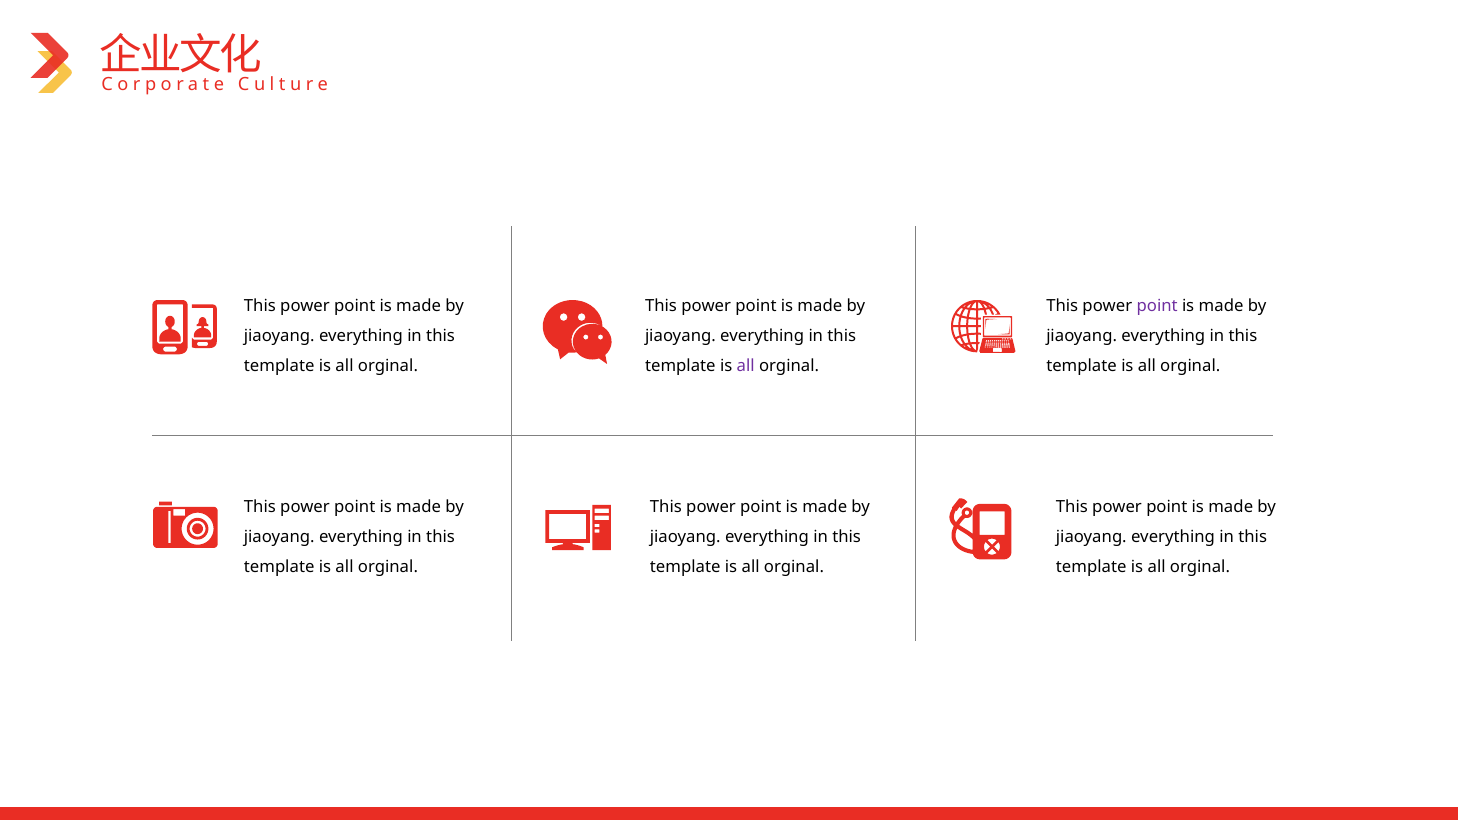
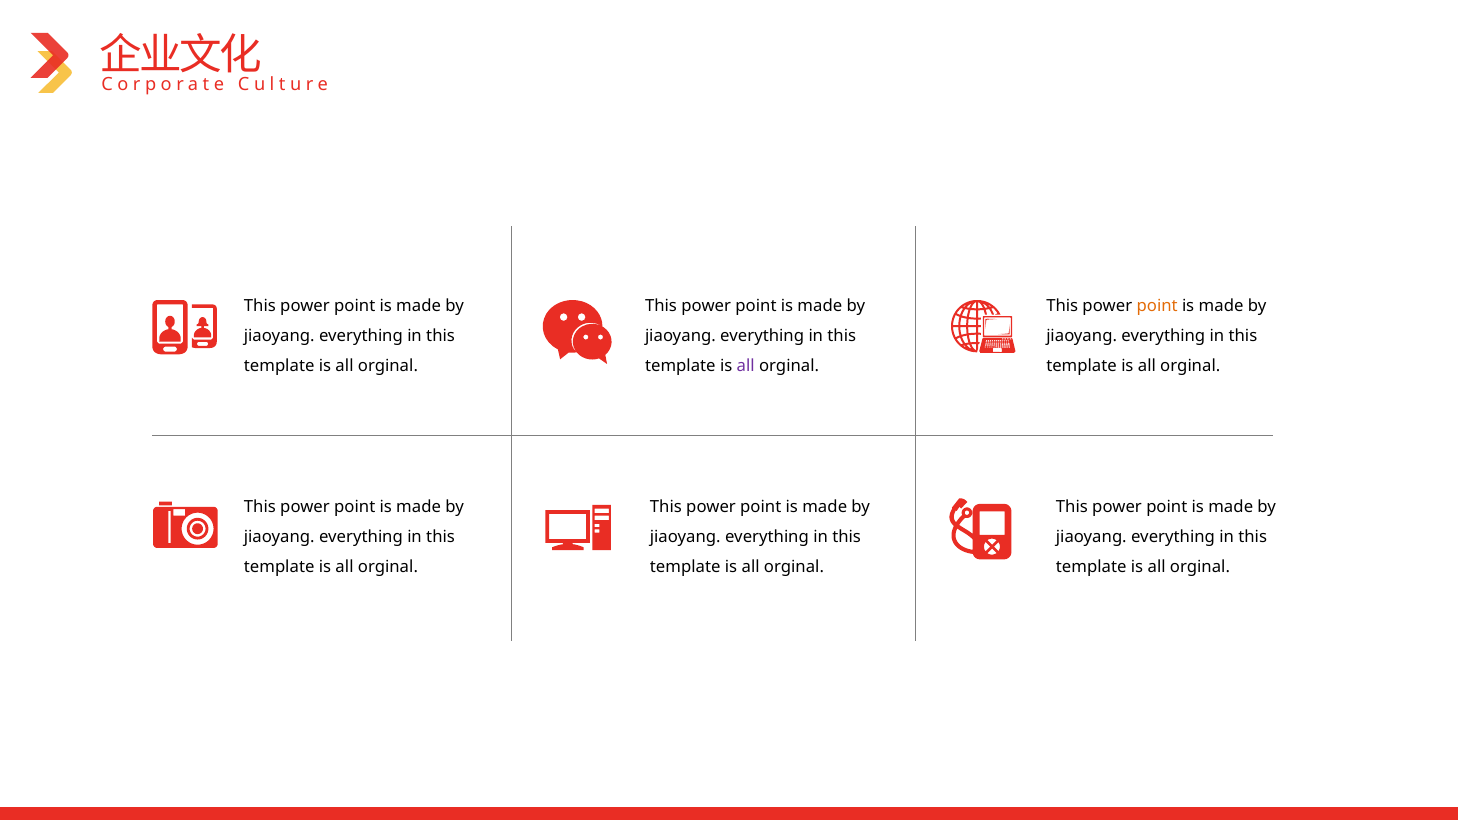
point at (1157, 306) colour: purple -> orange
